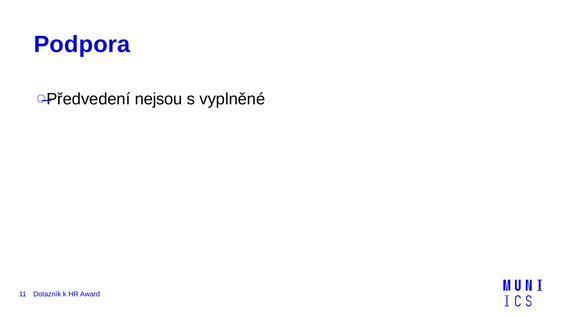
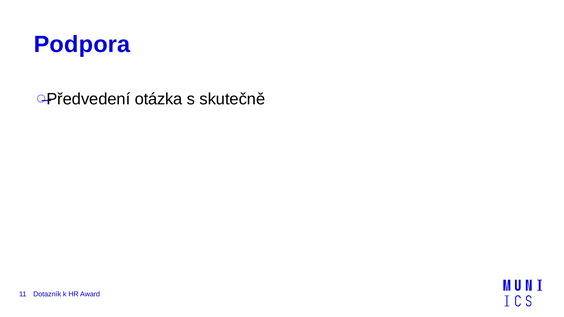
nejsou: nejsou -> otázka
vyplněné: vyplněné -> skutečně
